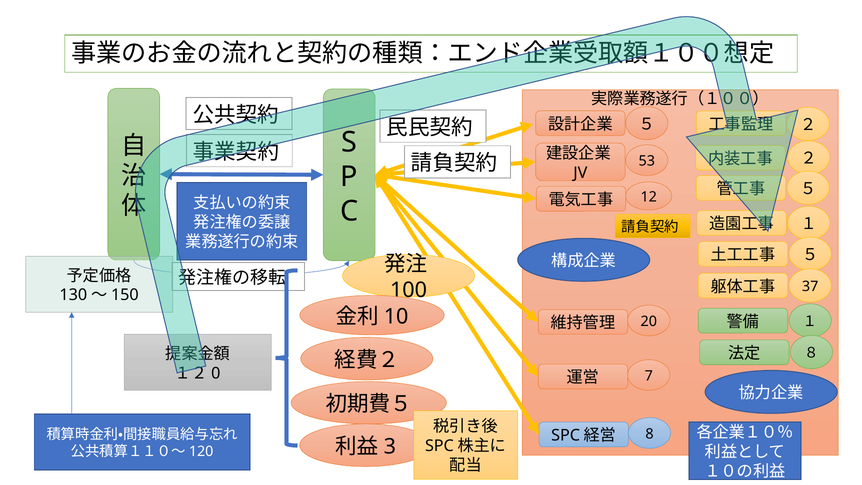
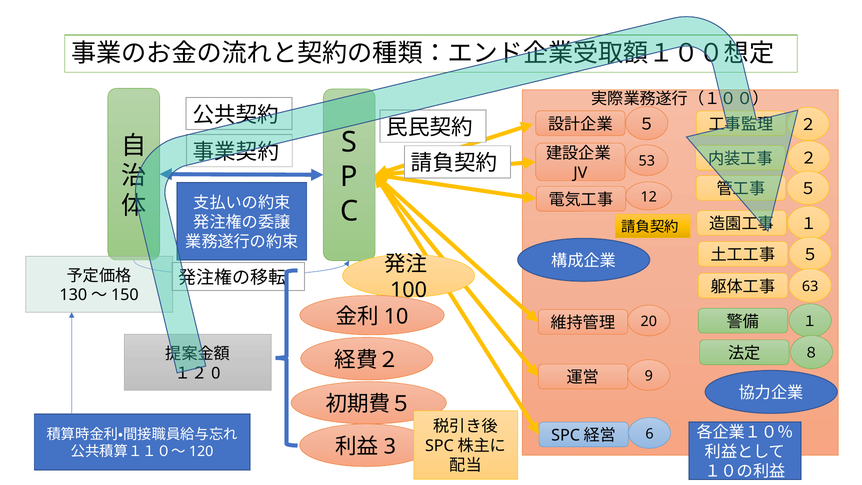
37: 37 -> 63
7: 7 -> 9
8: 8 -> 6
